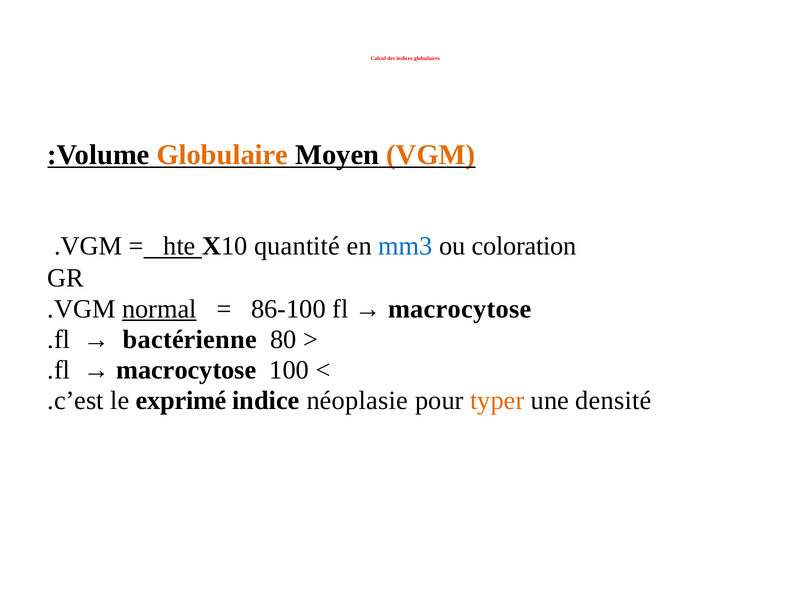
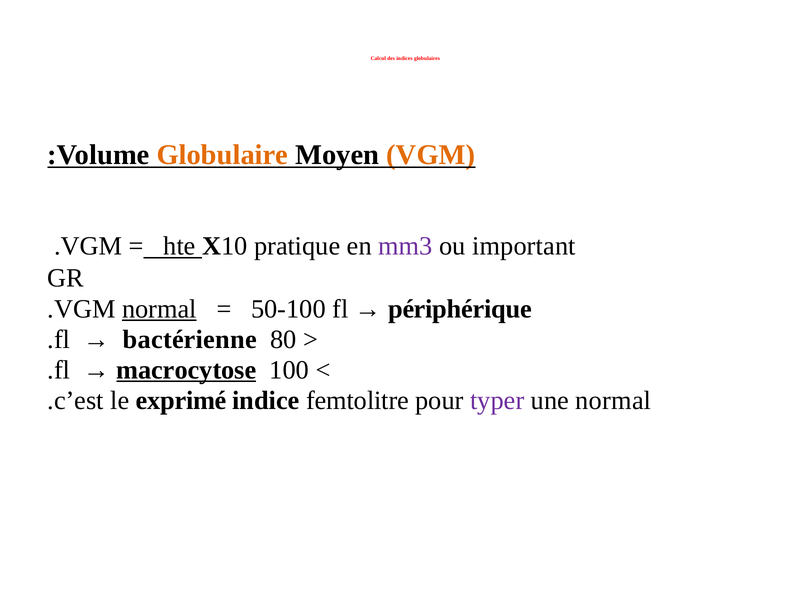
quantité: quantité -> pratique
mm3 colour: blue -> purple
coloration: coloration -> important
86-100: 86-100 -> 50-100
macrocytose at (460, 309): macrocytose -> périphérique
macrocytose at (186, 370) underline: none -> present
néoplasie: néoplasie -> femtolitre
typer colour: orange -> purple
une densité: densité -> normal
